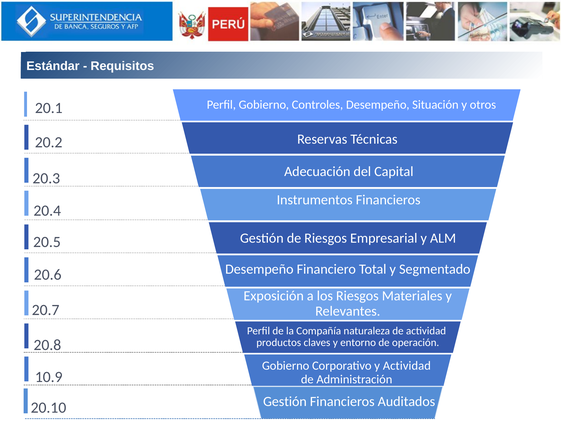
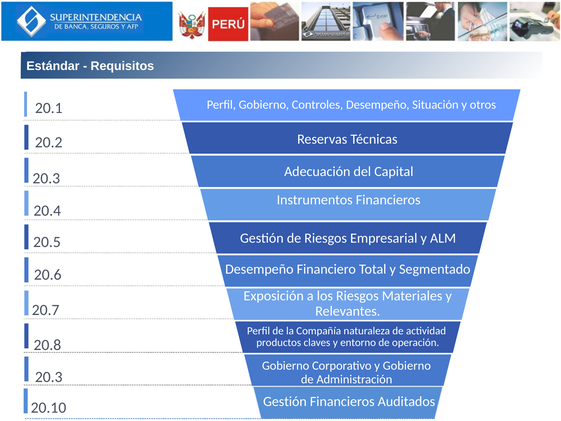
y Actividad: Actividad -> Gobierno
10.9 at (49, 377): 10.9 -> 20.3
